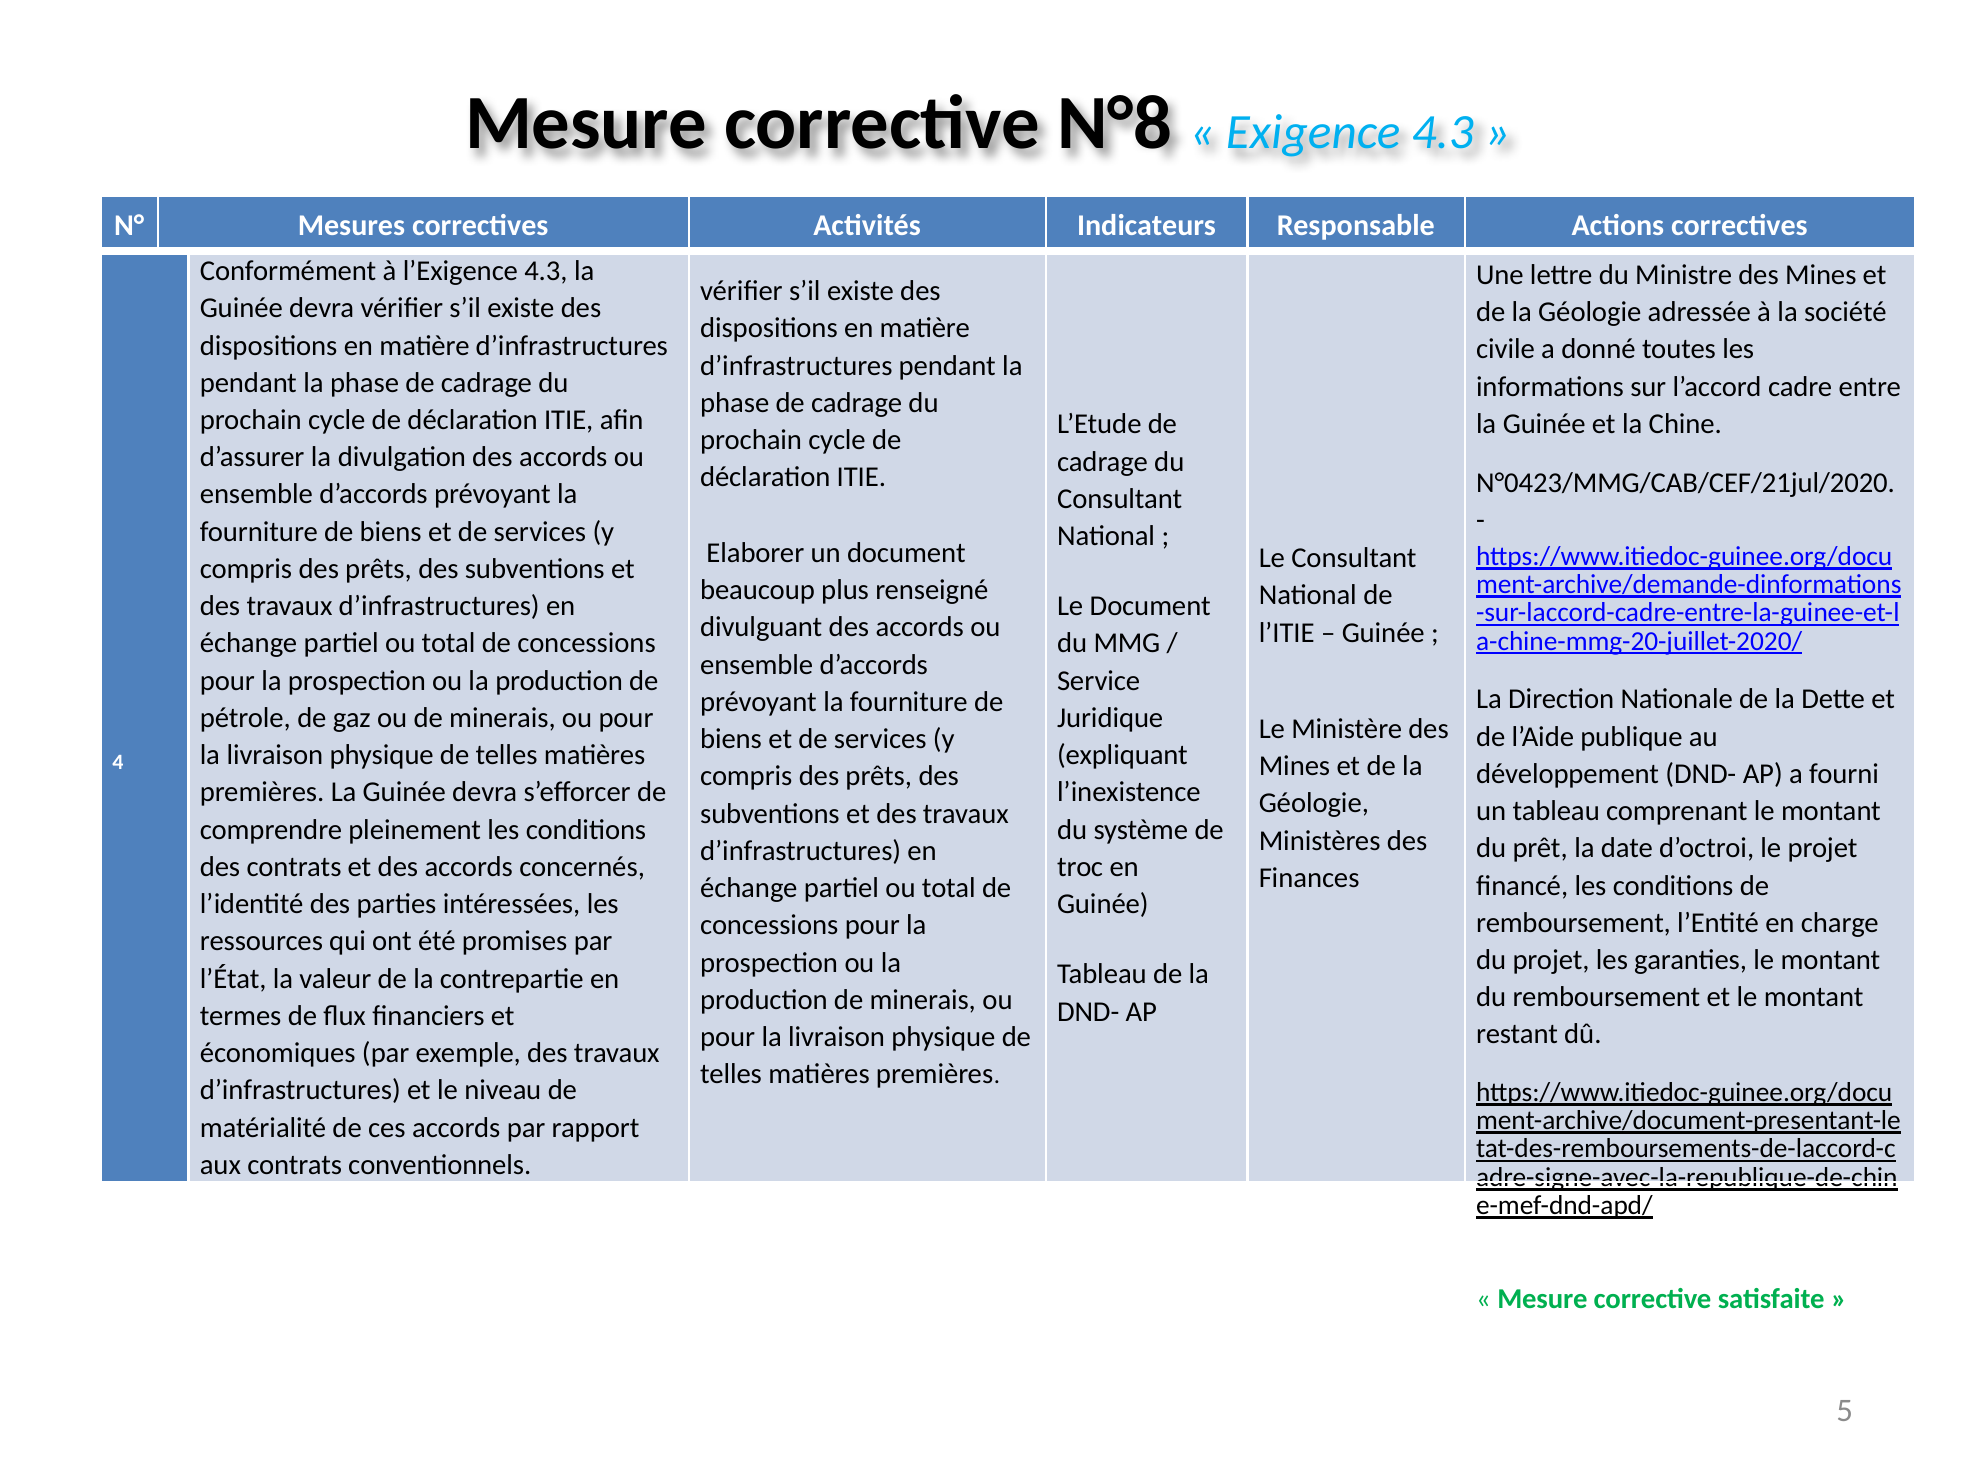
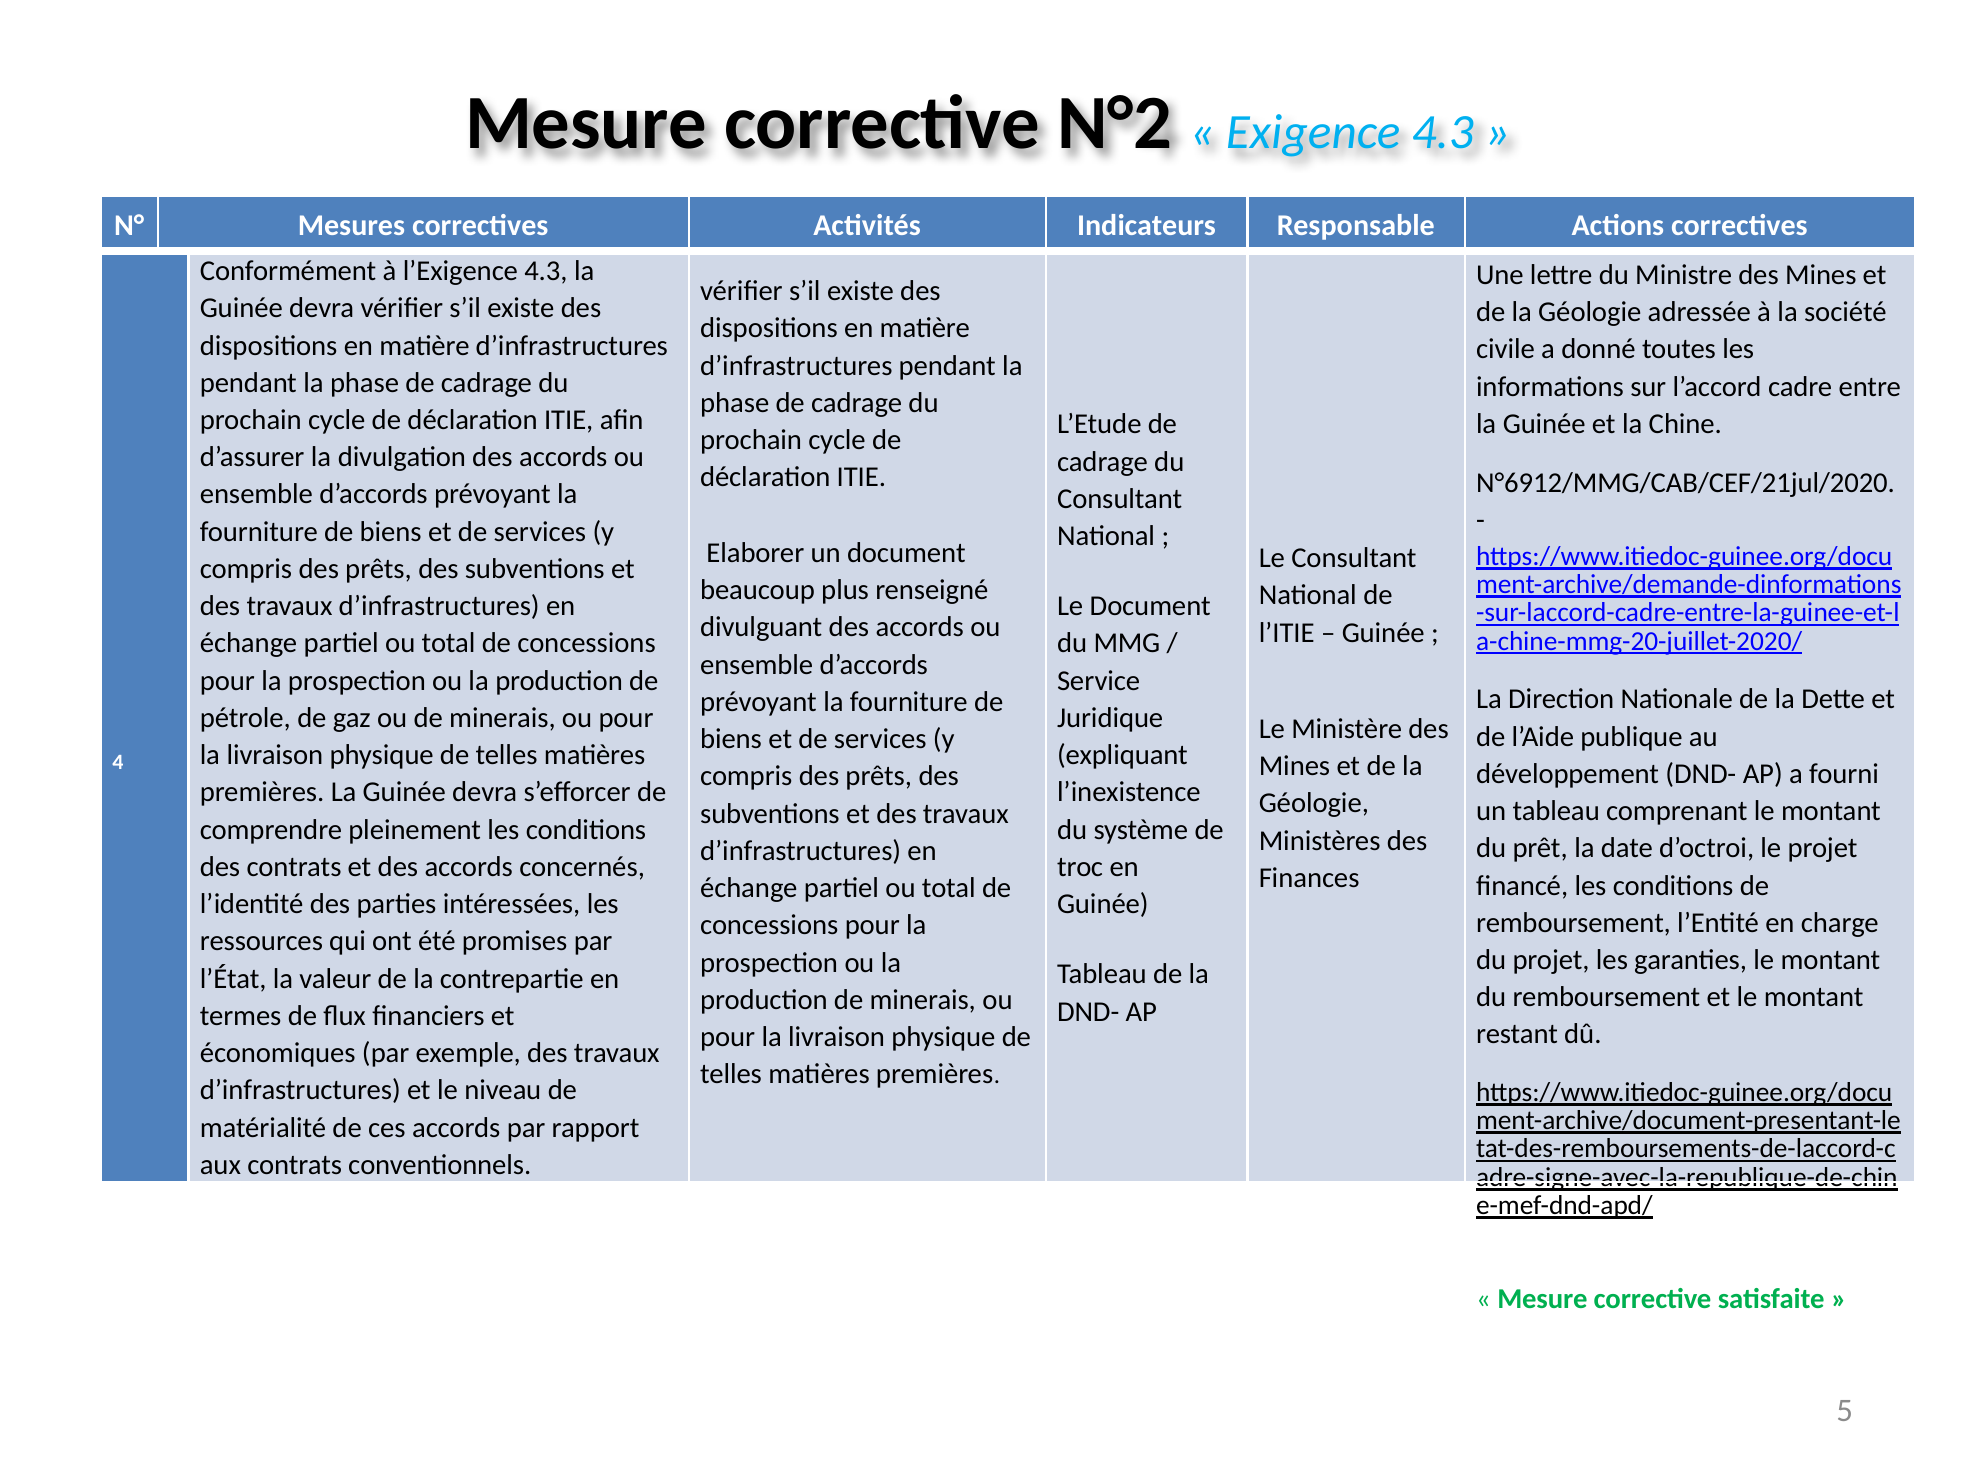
N°8: N°8 -> N°2
N°0423/MMG/CAB/CEF/21jul/2020: N°0423/MMG/CAB/CEF/21jul/2020 -> N°6912/MMG/CAB/CEF/21jul/2020
